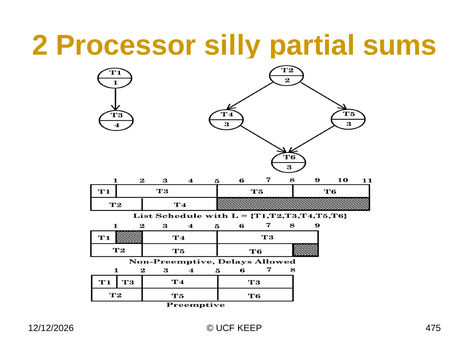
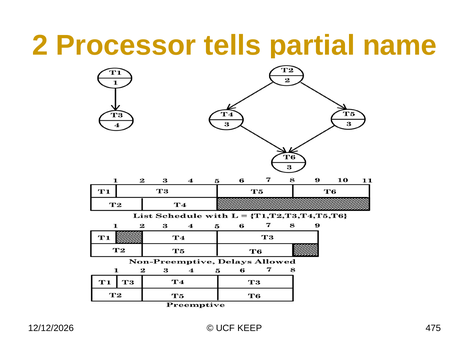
silly: silly -> tells
sums: sums -> name
